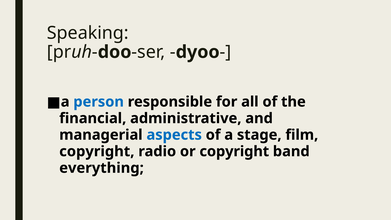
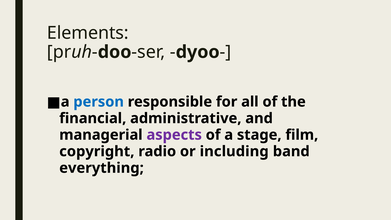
Speaking: Speaking -> Elements
aspects colour: blue -> purple
or copyright: copyright -> including
